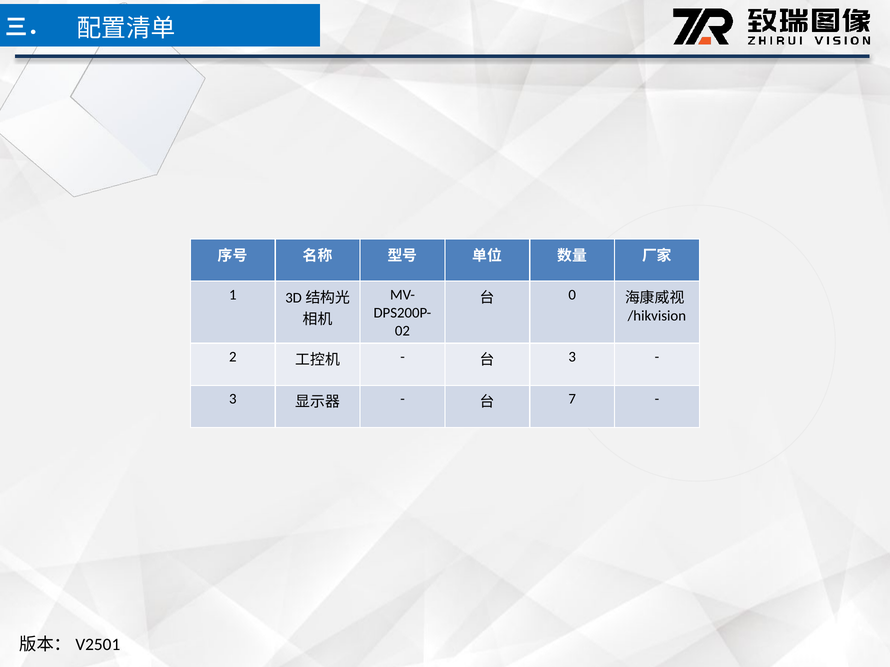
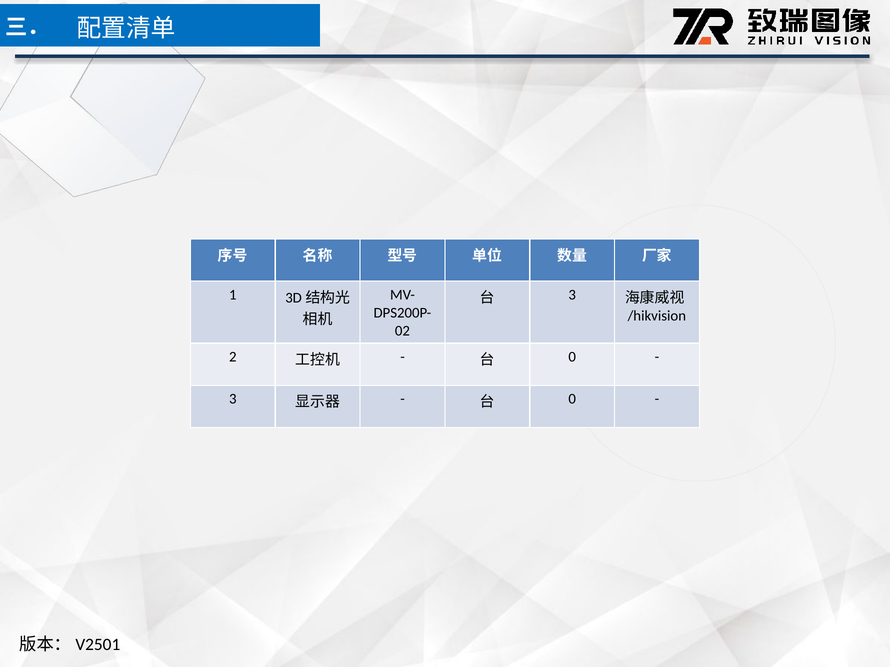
0 at (572, 295): 0 -> 3
3 at (572, 357): 3 -> 0
7 at (572, 399): 7 -> 0
